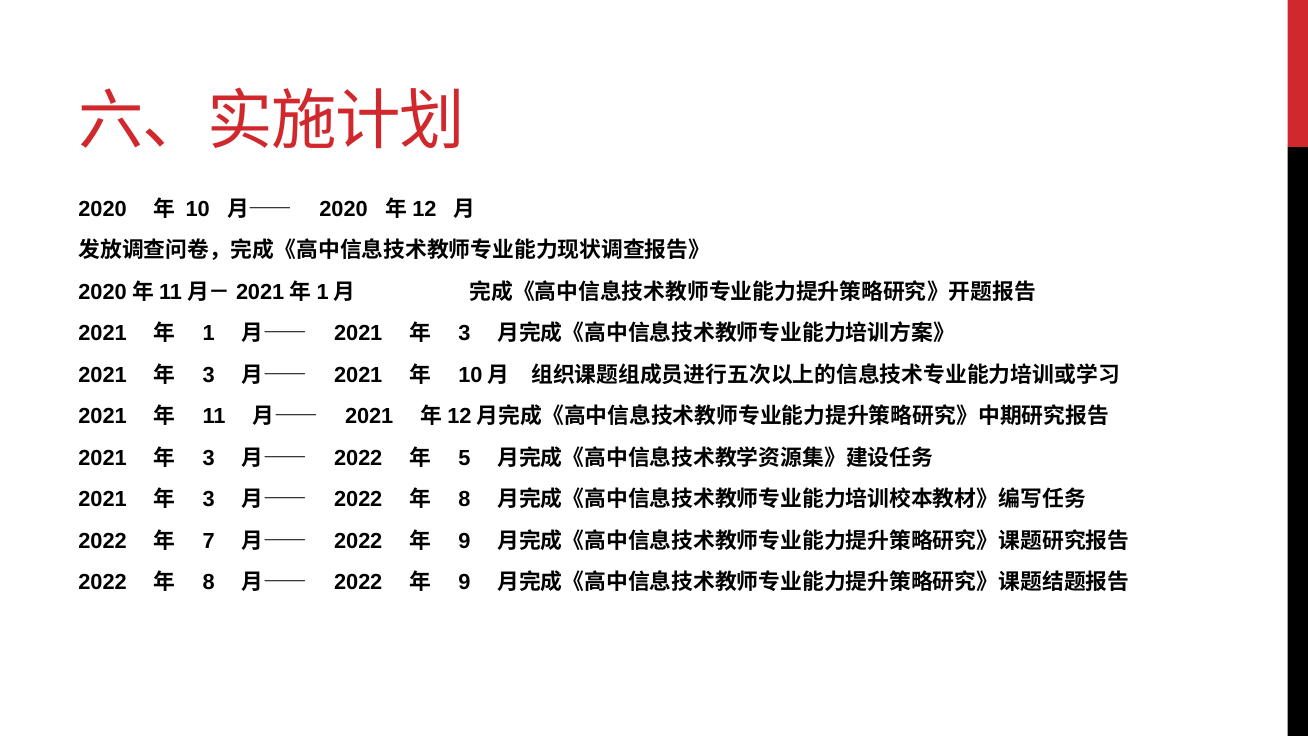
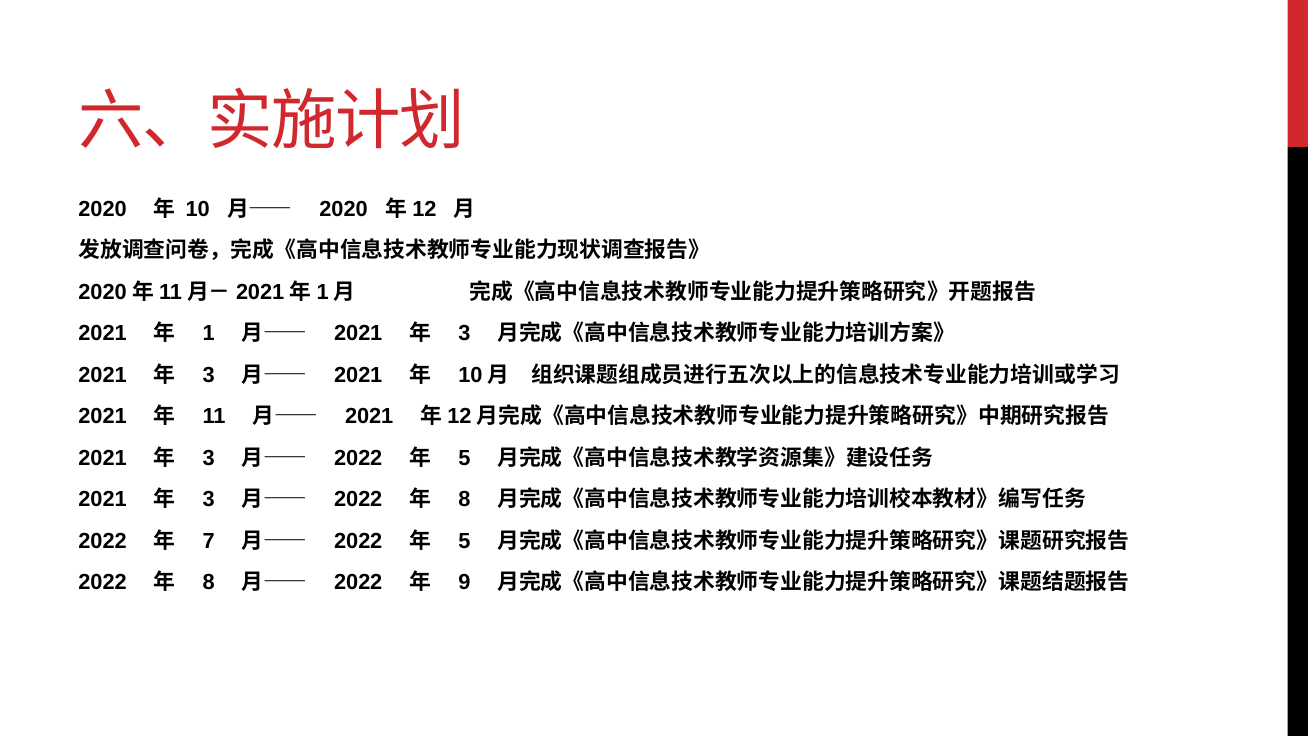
9 at (464, 541): 9 -> 5
